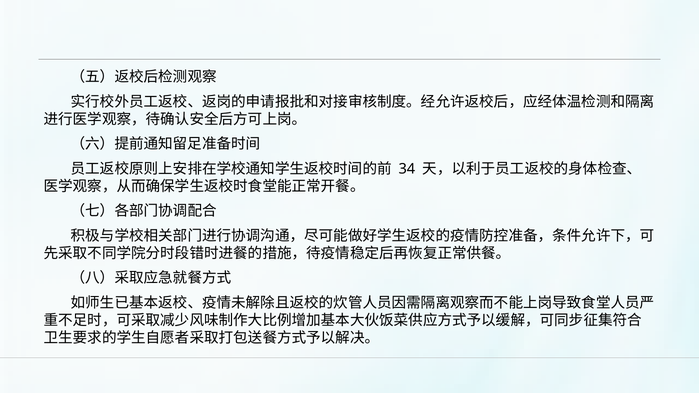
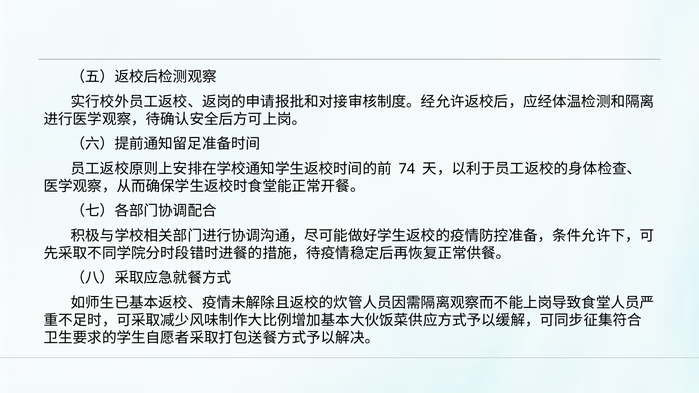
34: 34 -> 74
